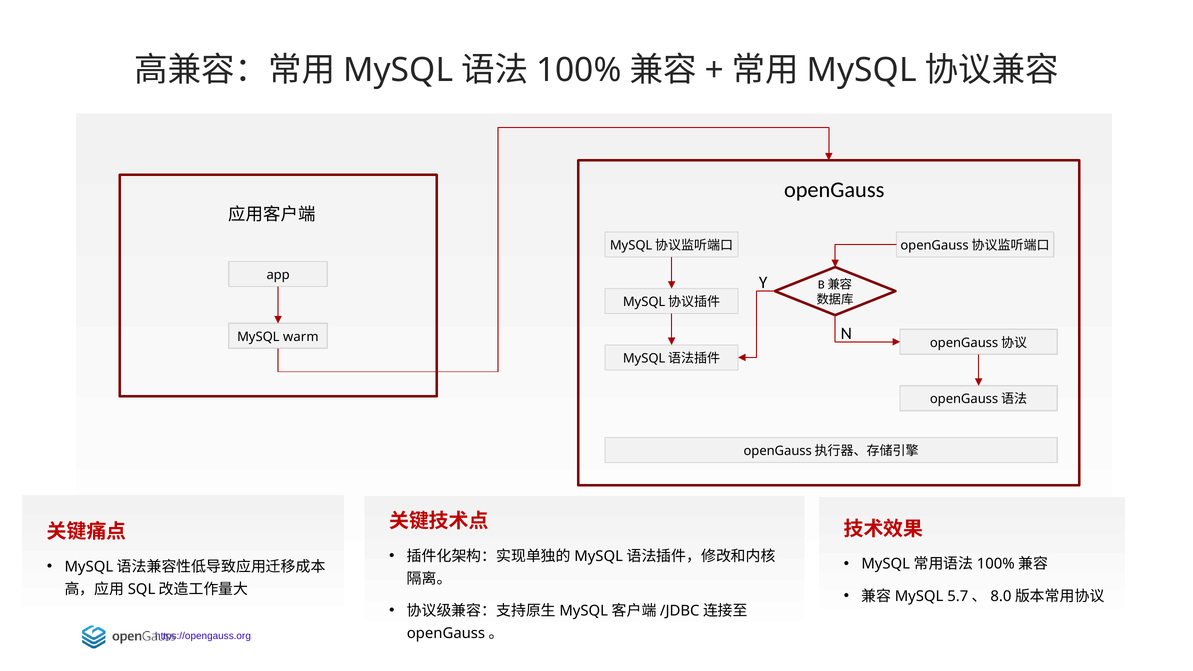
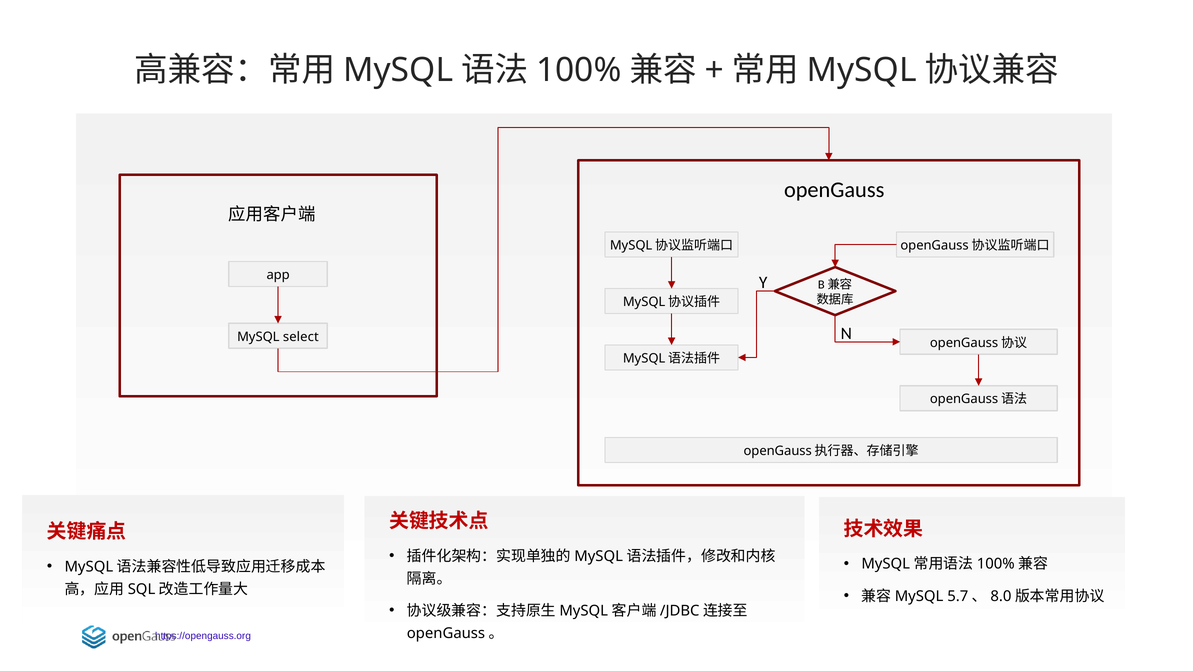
warm: warm -> select
